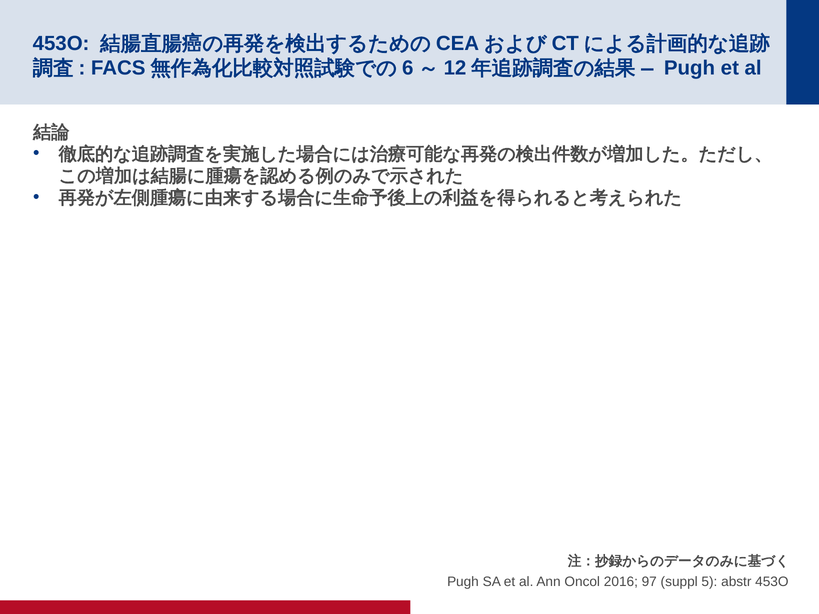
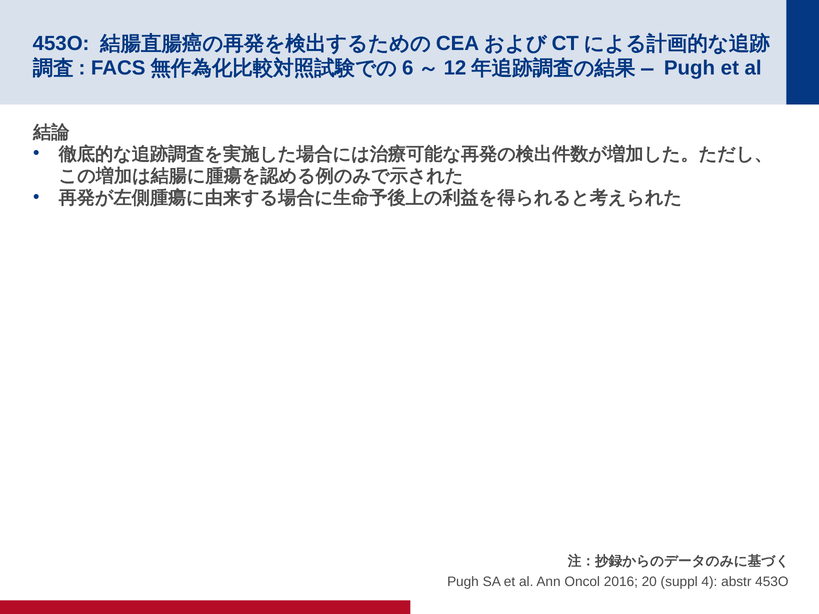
97: 97 -> 20
5: 5 -> 4
